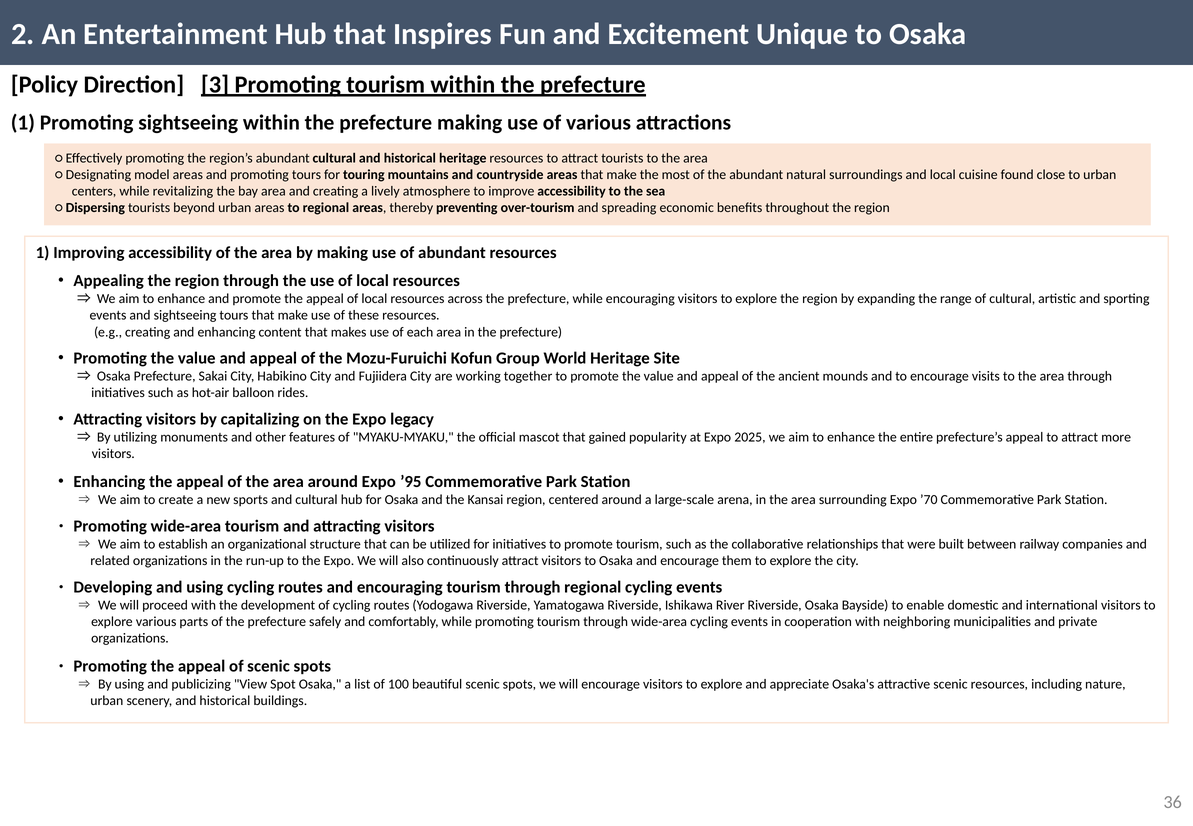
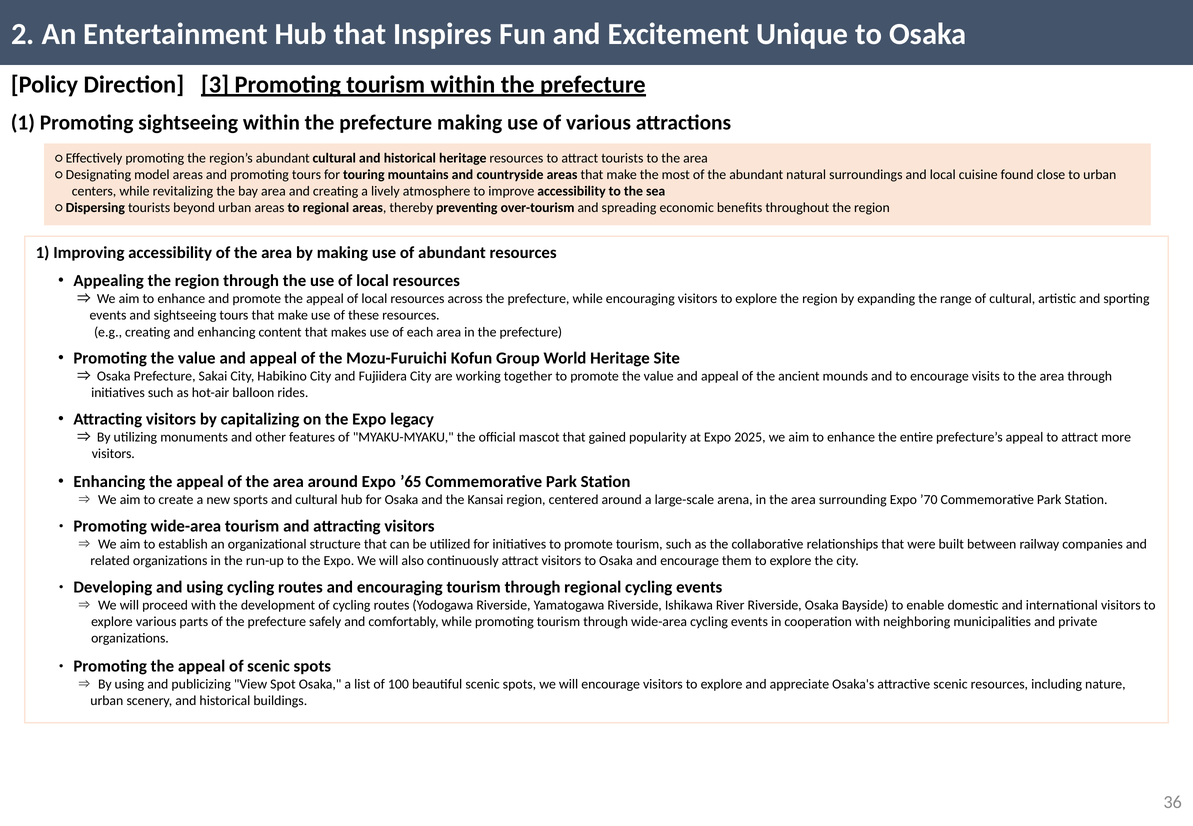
’95: ’95 -> ’65
